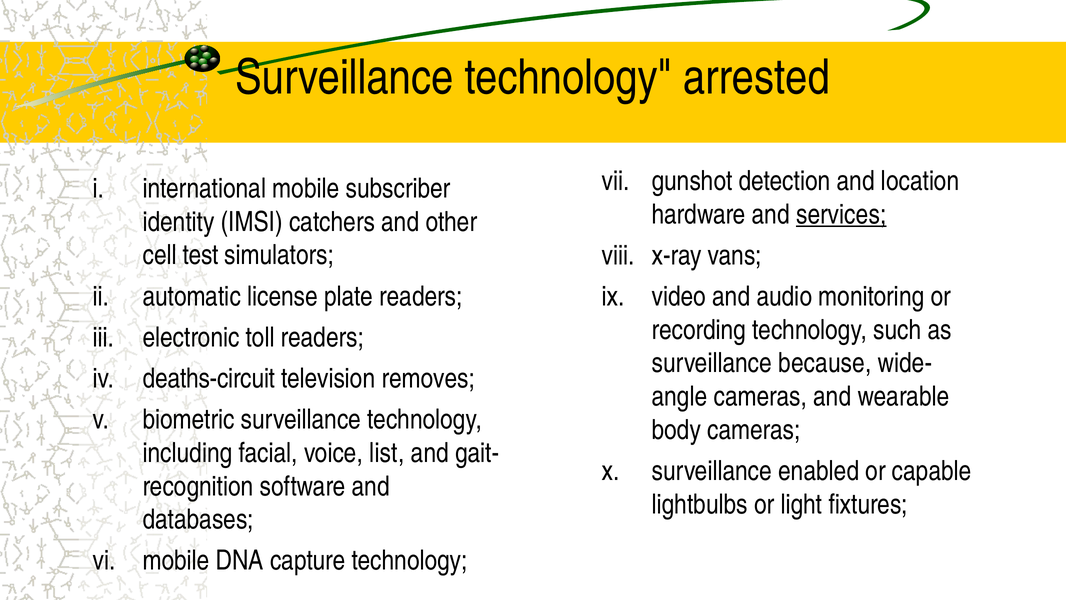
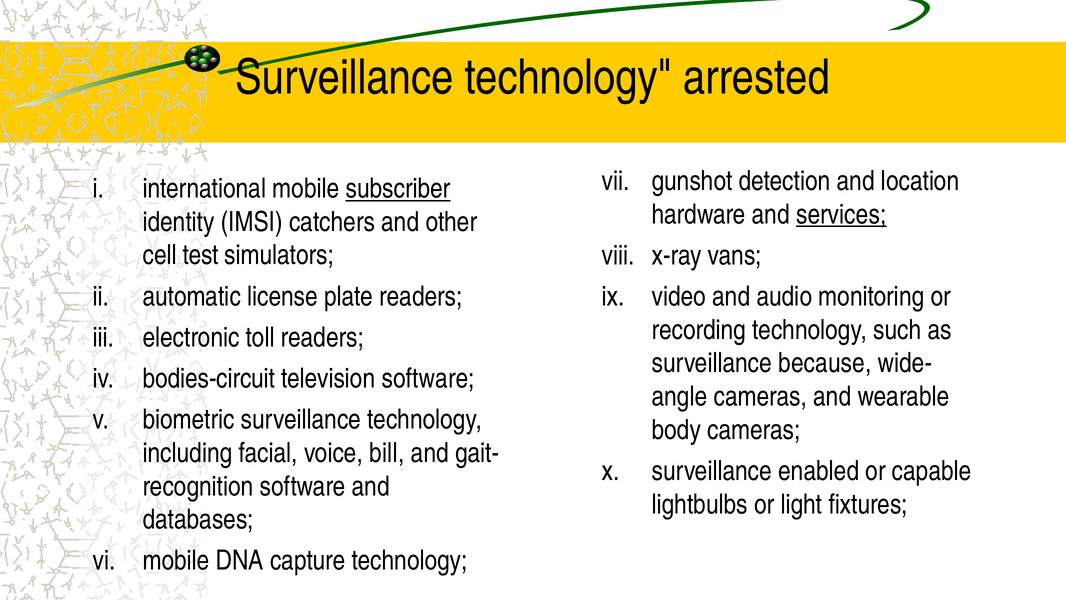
subscriber underline: none -> present
deaths-circuit: deaths-circuit -> bodies-circuit
television removes: removes -> software
list: list -> bill
